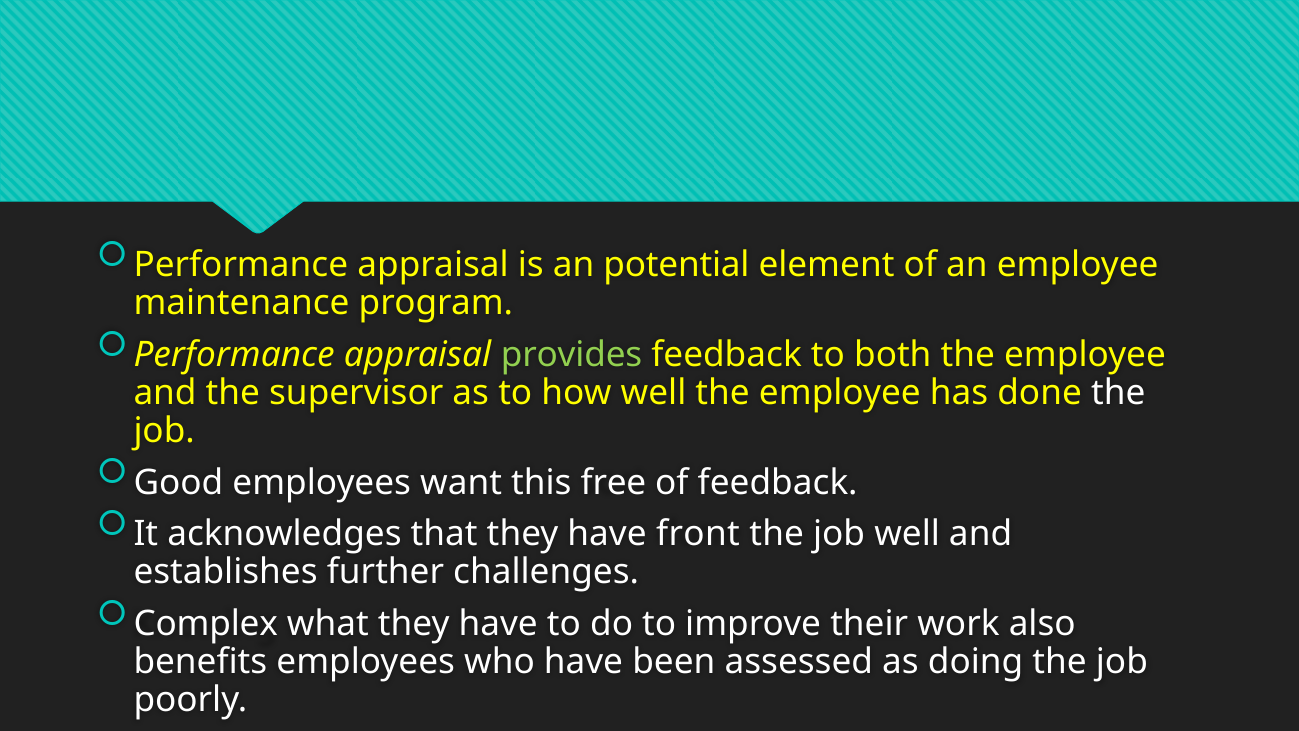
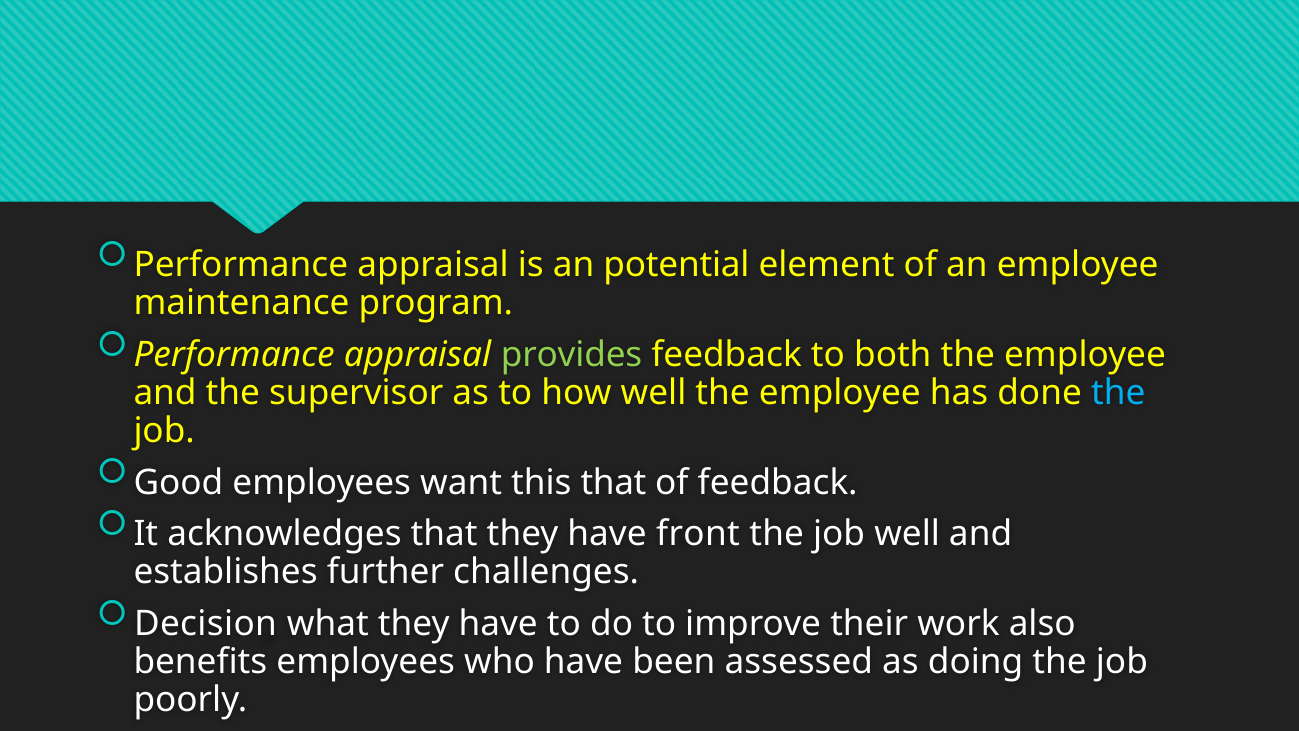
the at (1118, 393) colour: white -> light blue
this free: free -> that
Complex: Complex -> Decision
